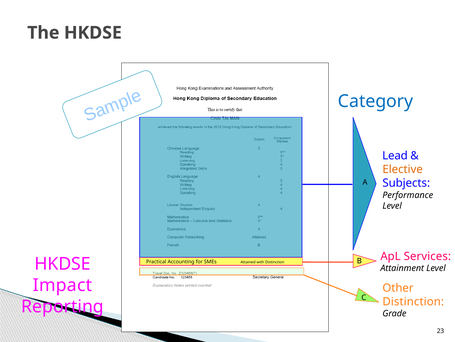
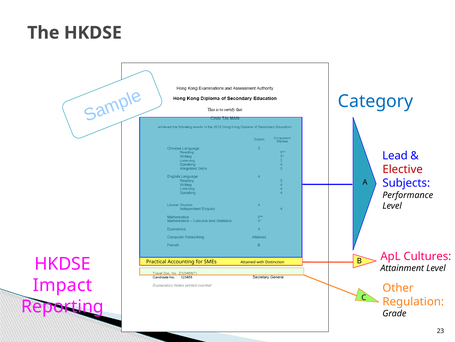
Elective colour: orange -> red
Services: Services -> Cultures
Distinction at (413, 301): Distinction -> Regulation
